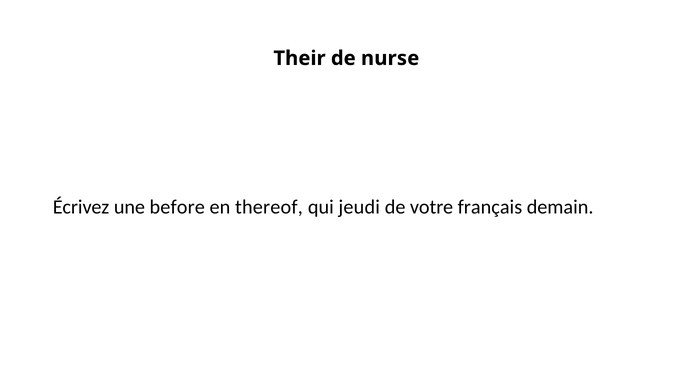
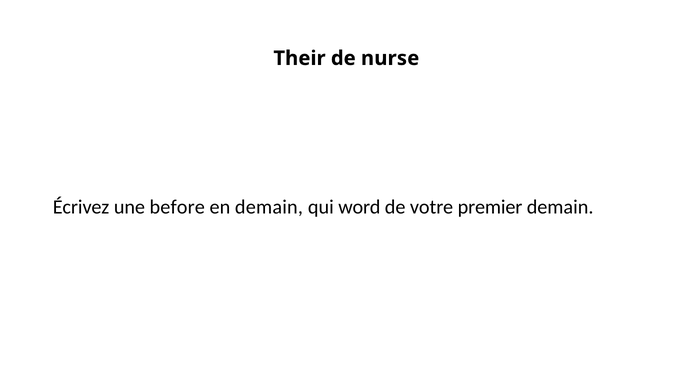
en thereof: thereof -> demain
jeudi: jeudi -> word
français: français -> premier
